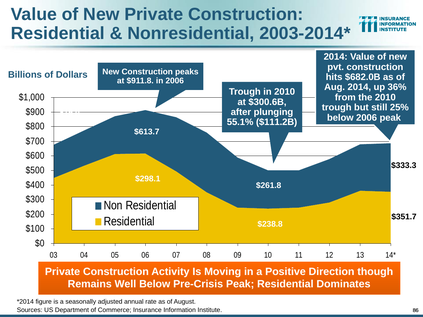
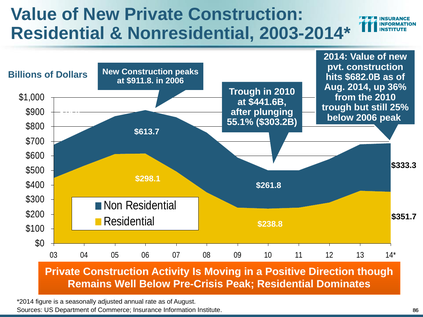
$300.6B: $300.6B -> $441.6B
$111.2B: $111.2B -> $303.2B
